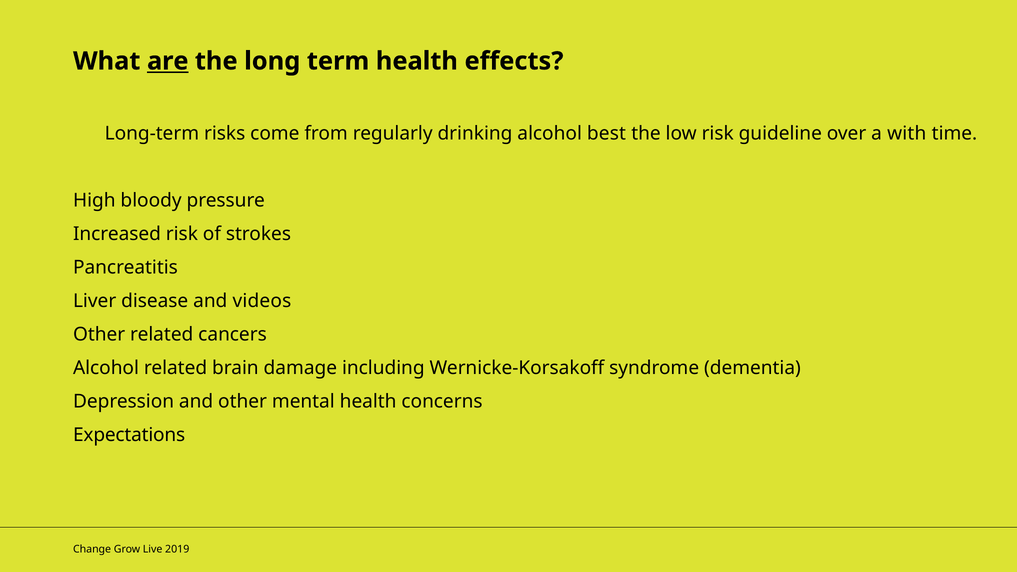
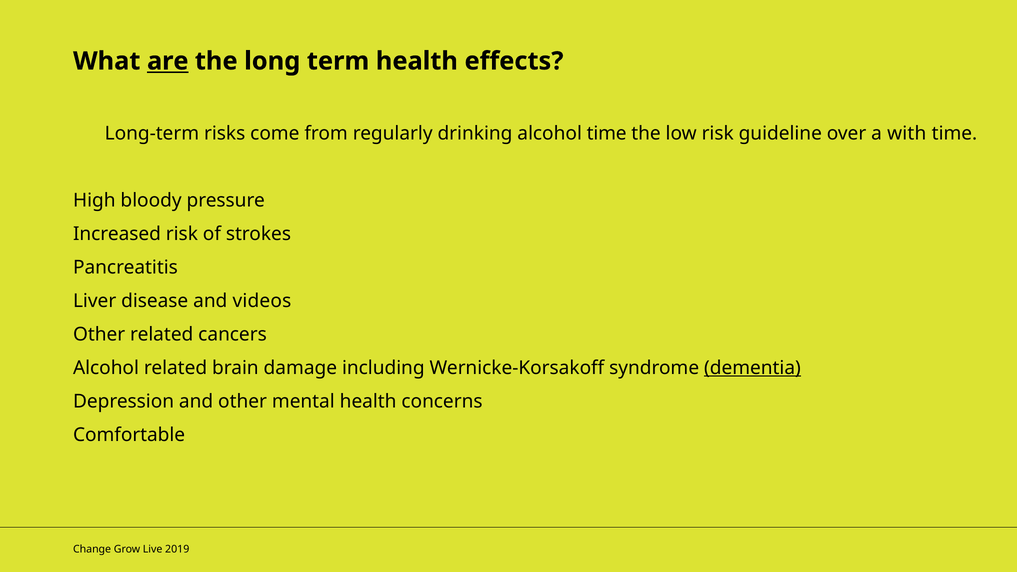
alcohol best: best -> time
dementia underline: none -> present
Expectations: Expectations -> Comfortable
